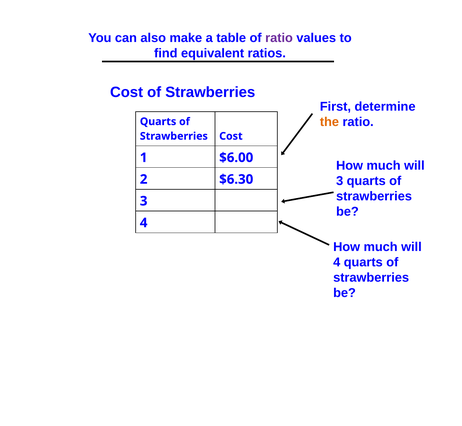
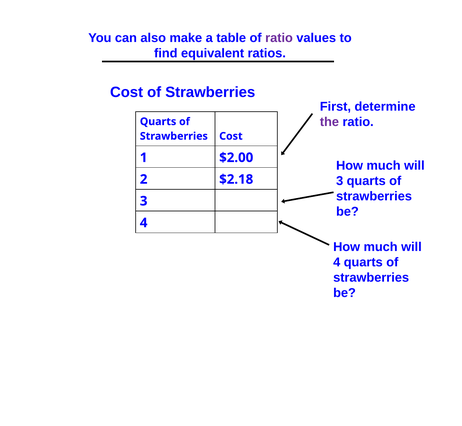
the colour: orange -> purple
$6.00: $6.00 -> $2.00
$6.30: $6.30 -> $2.18
